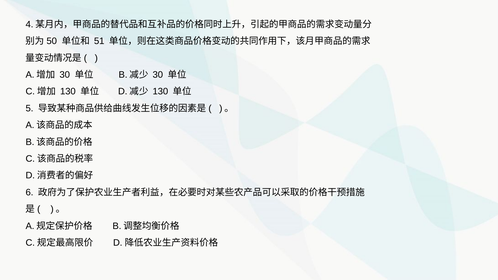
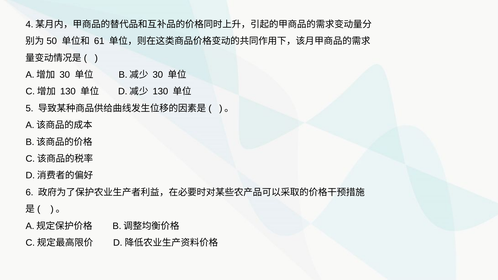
51: 51 -> 61
